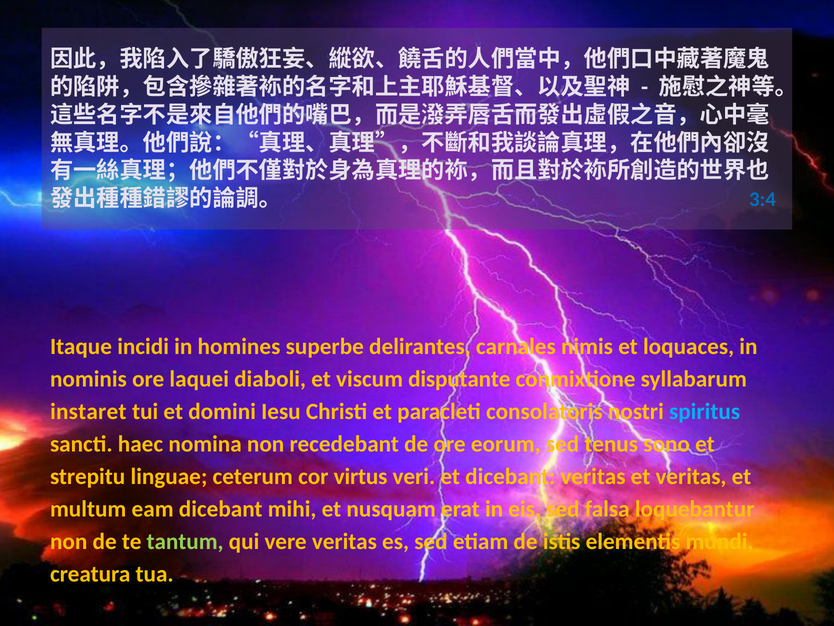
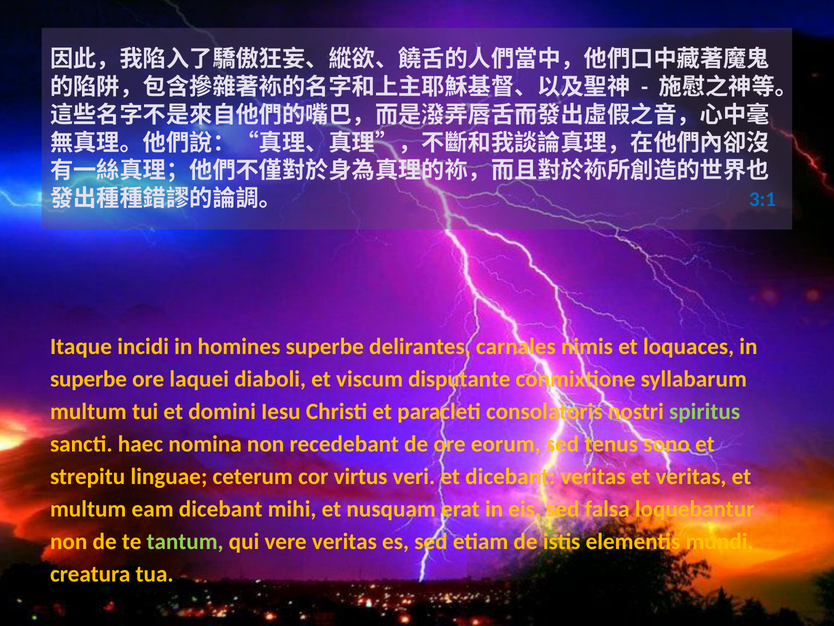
3:4: 3:4 -> 3:1
nominis at (88, 379): nominis -> superbe
instaret at (88, 411): instaret -> multum
spiritus colour: light blue -> light green
